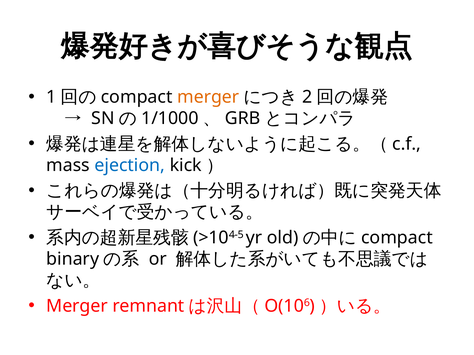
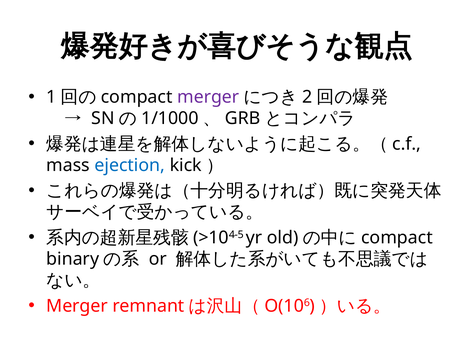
merger at (208, 97) colour: orange -> purple
